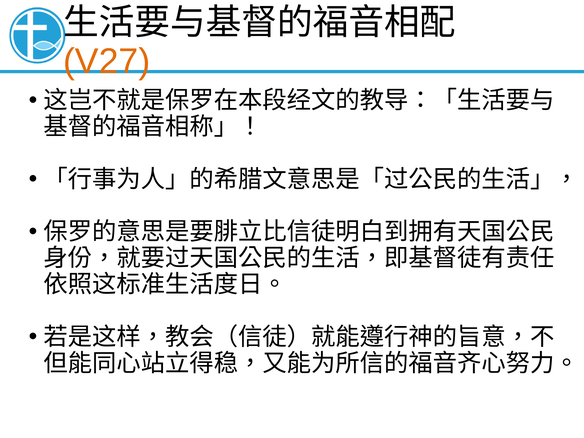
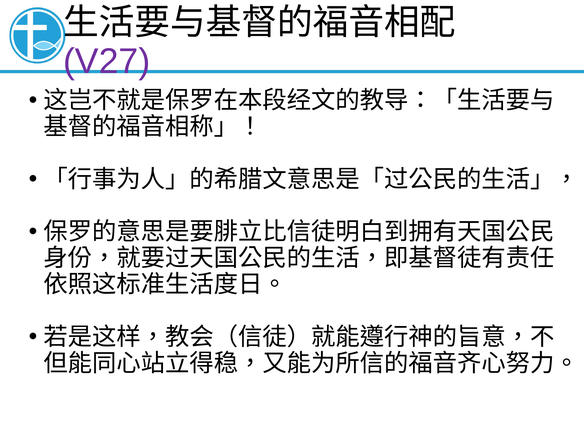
V27 colour: orange -> purple
